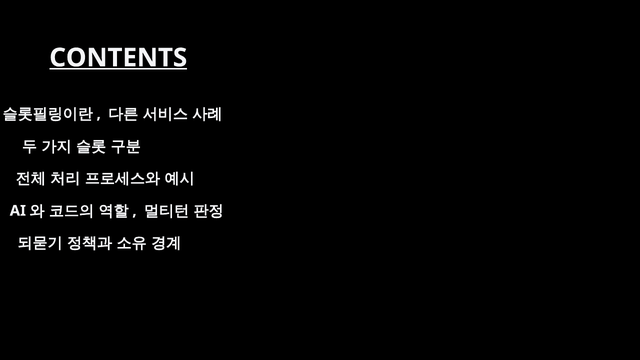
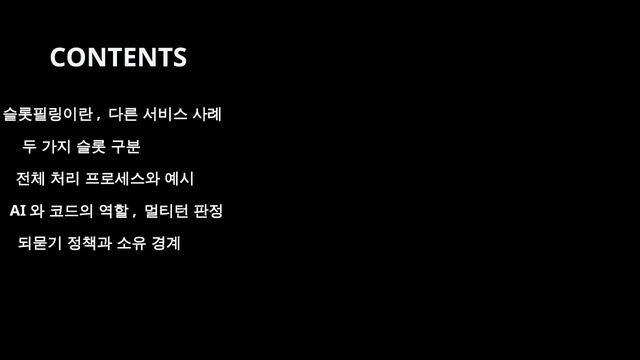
CONTENTS underline: present -> none
